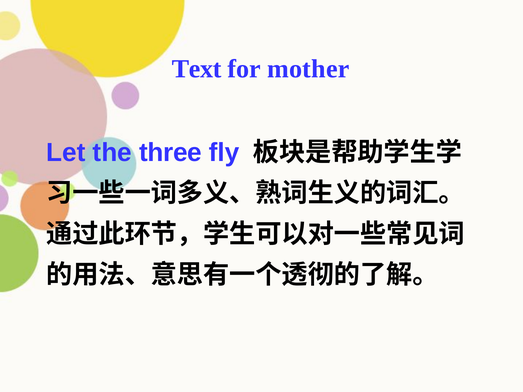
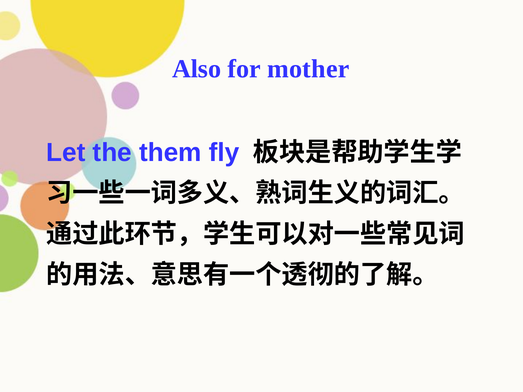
Text: Text -> Also
three: three -> them
